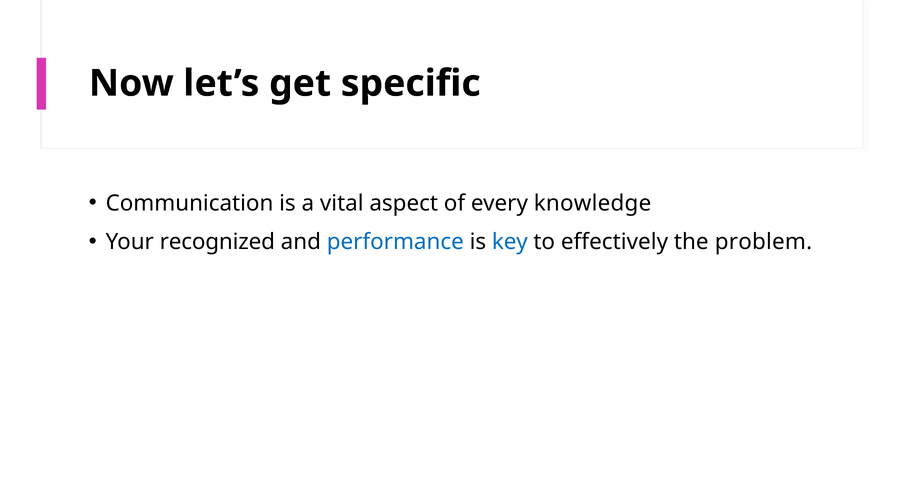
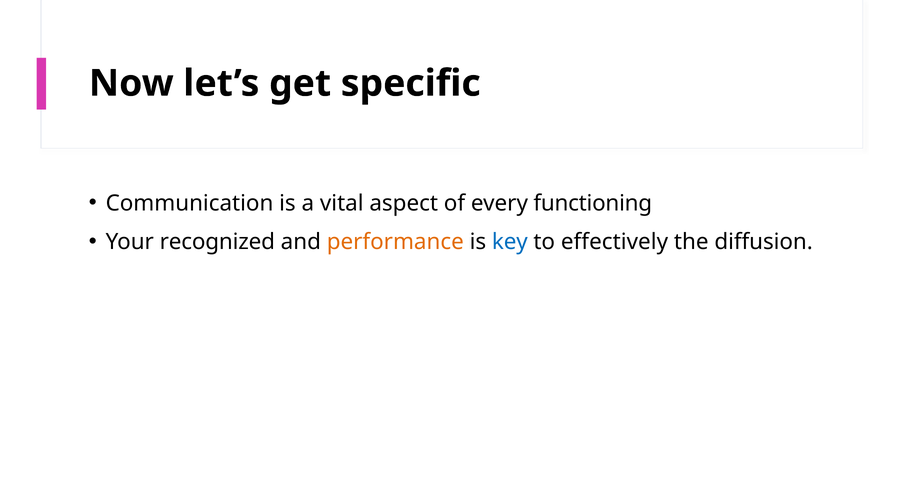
knowledge: knowledge -> functioning
performance colour: blue -> orange
problem: problem -> diffusion
